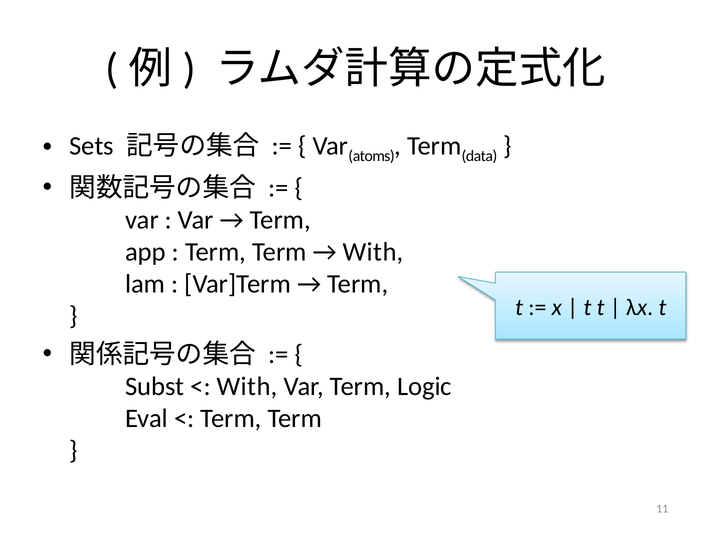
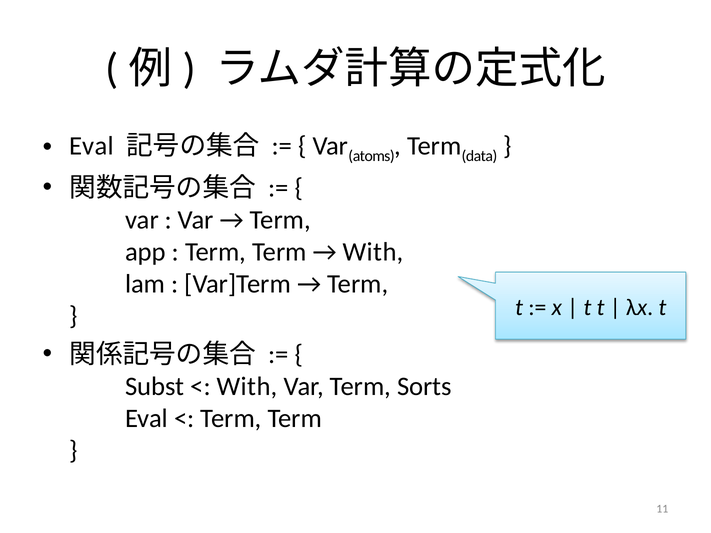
Sets at (92, 146): Sets -> Eval
Logic: Logic -> Sorts
